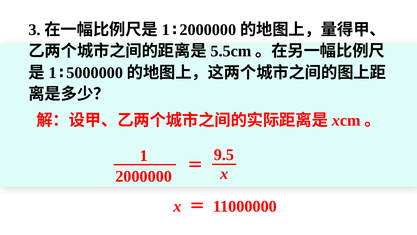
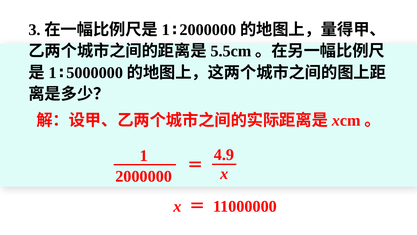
9.5: 9.5 -> 4.9
